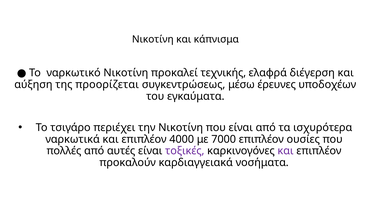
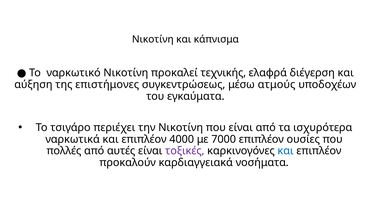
προορίζεται: προορίζεται -> επιστήμονες
έρευνες: έρευνες -> ατμούς
και at (286, 151) colour: purple -> blue
